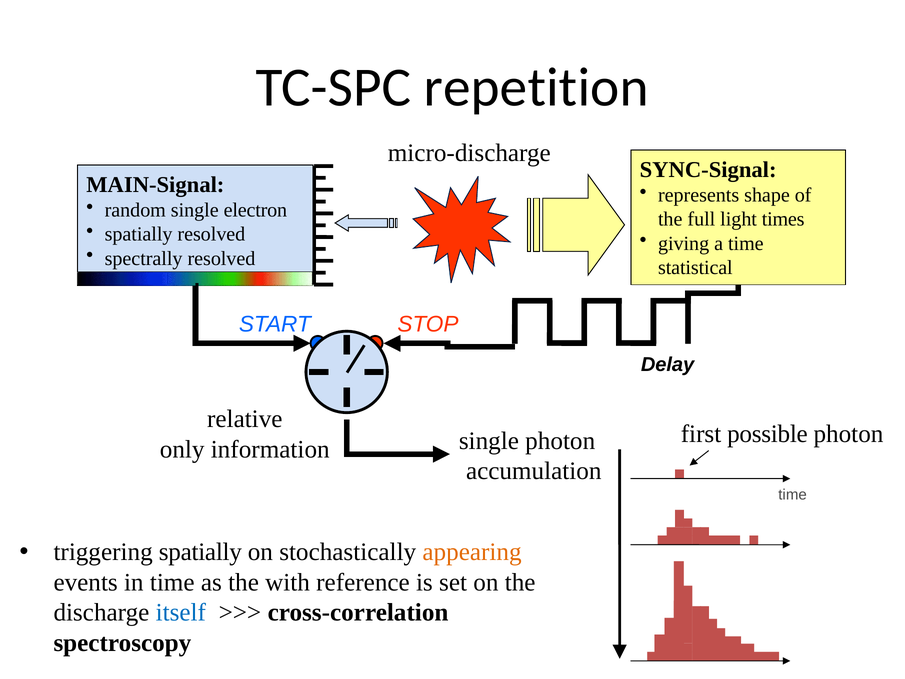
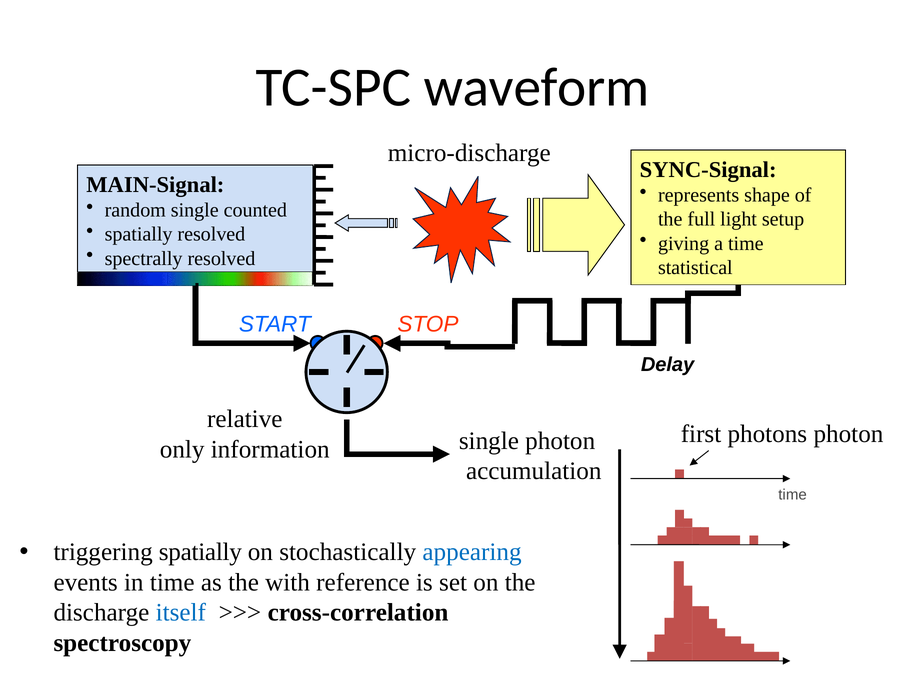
repetition: repetition -> waveform
electron: electron -> counted
times: times -> setup
possible: possible -> photons
appearing colour: orange -> blue
